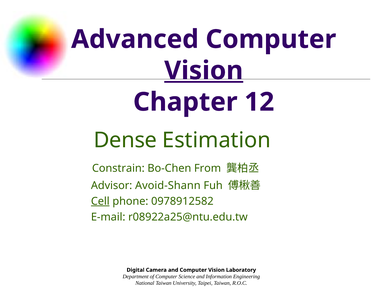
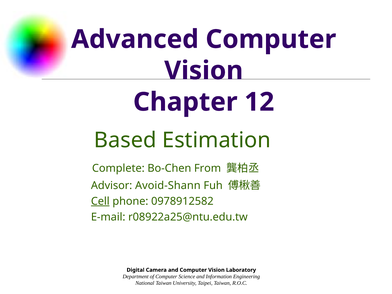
Vision at (204, 71) underline: present -> none
Dense: Dense -> Based
Constrain: Constrain -> Complete
